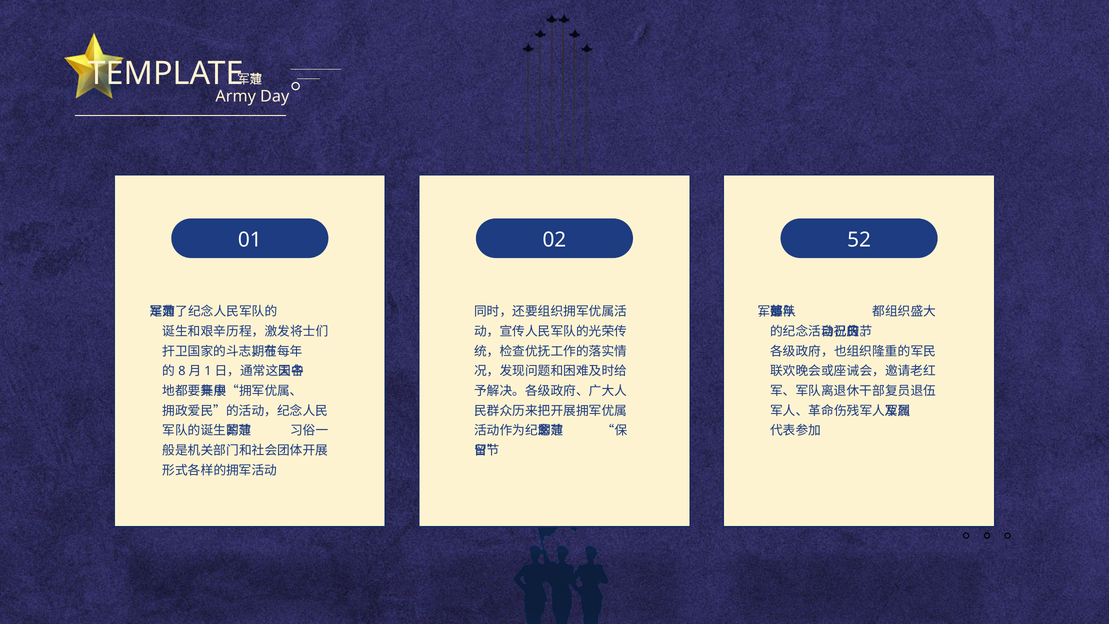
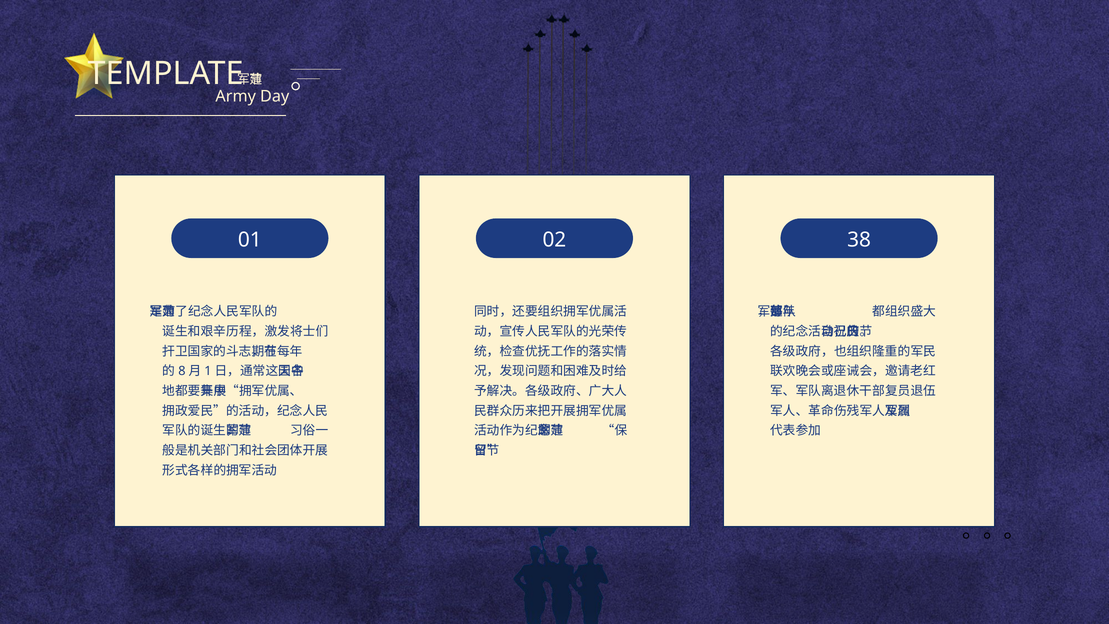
52: 52 -> 38
